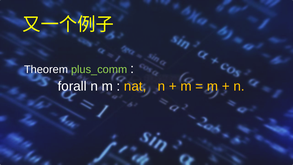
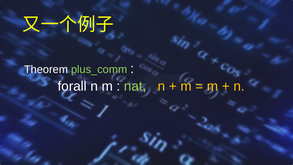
nat colour: yellow -> light green
